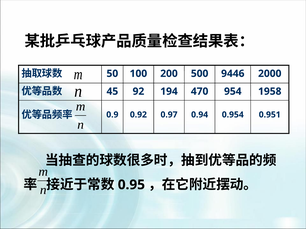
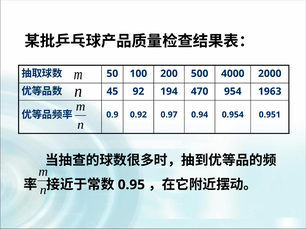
9446: 9446 -> 4000
1958: 1958 -> 1963
